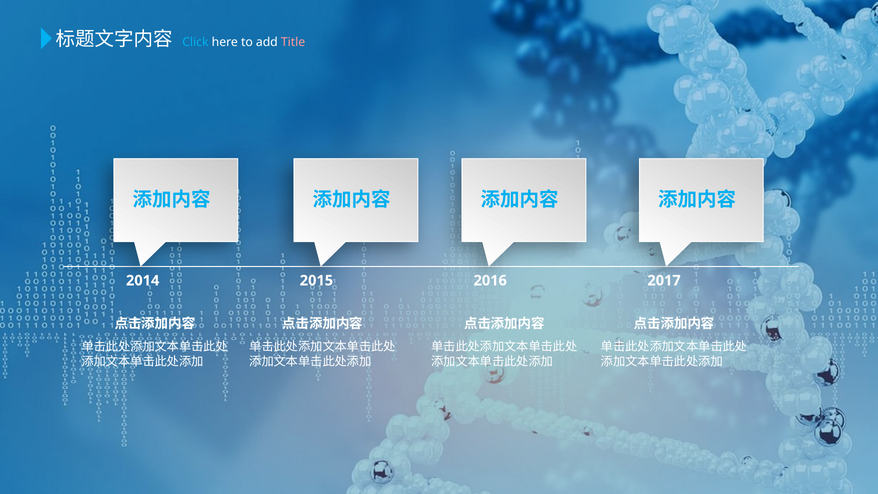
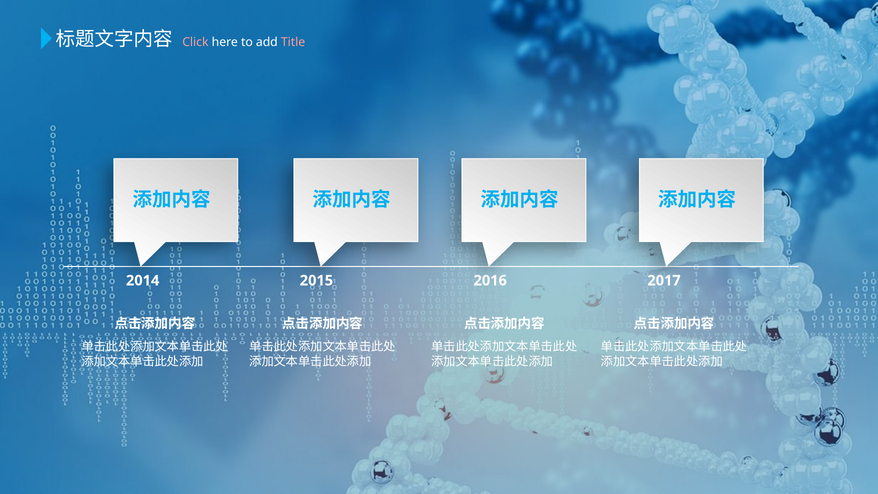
Click colour: light blue -> pink
